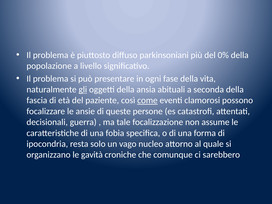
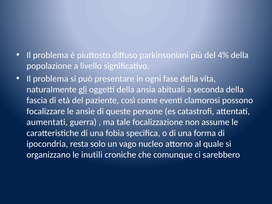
0%: 0% -> 4%
come underline: present -> none
decisionali: decisionali -> aumentati
gavità: gavità -> inutili
